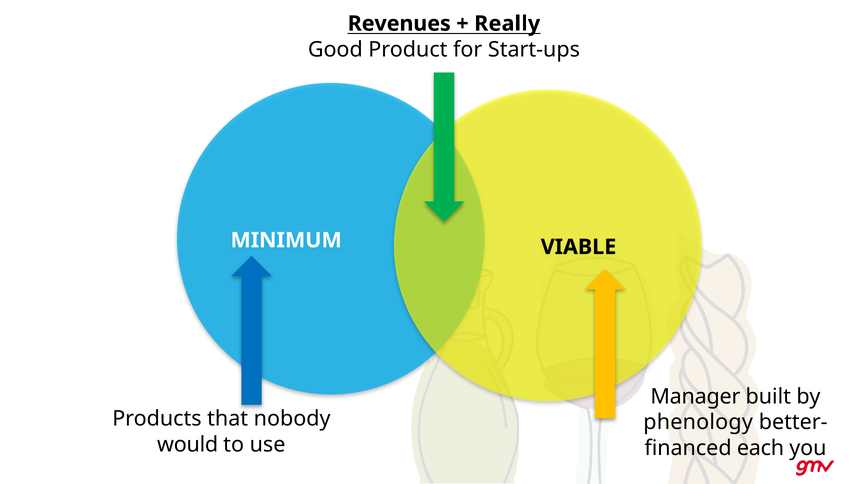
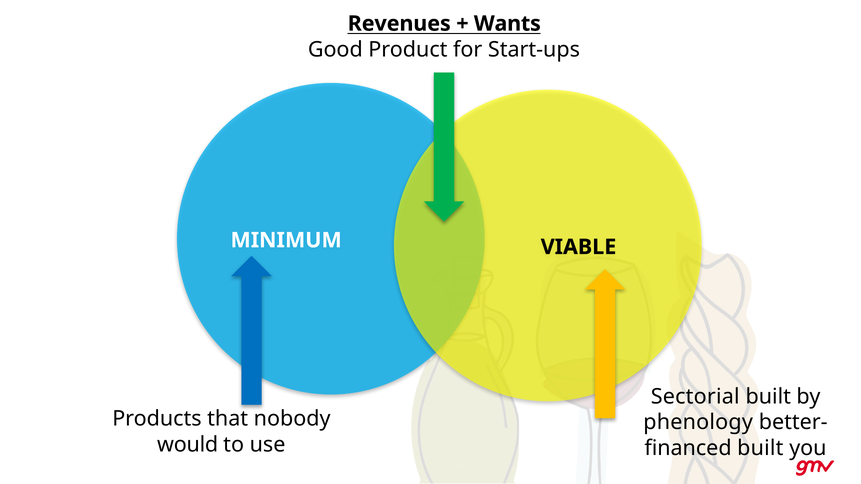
Really: Really -> Wants
Manager: Manager -> Sectorial
each at (761, 449): each -> built
